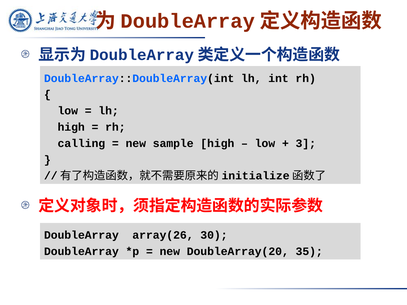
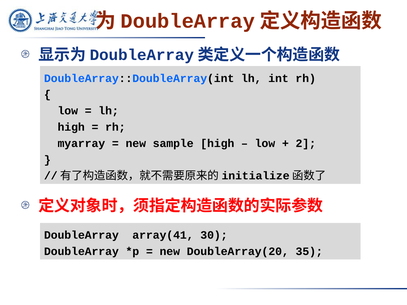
calling: calling -> myarray
3: 3 -> 2
array(26: array(26 -> array(41
